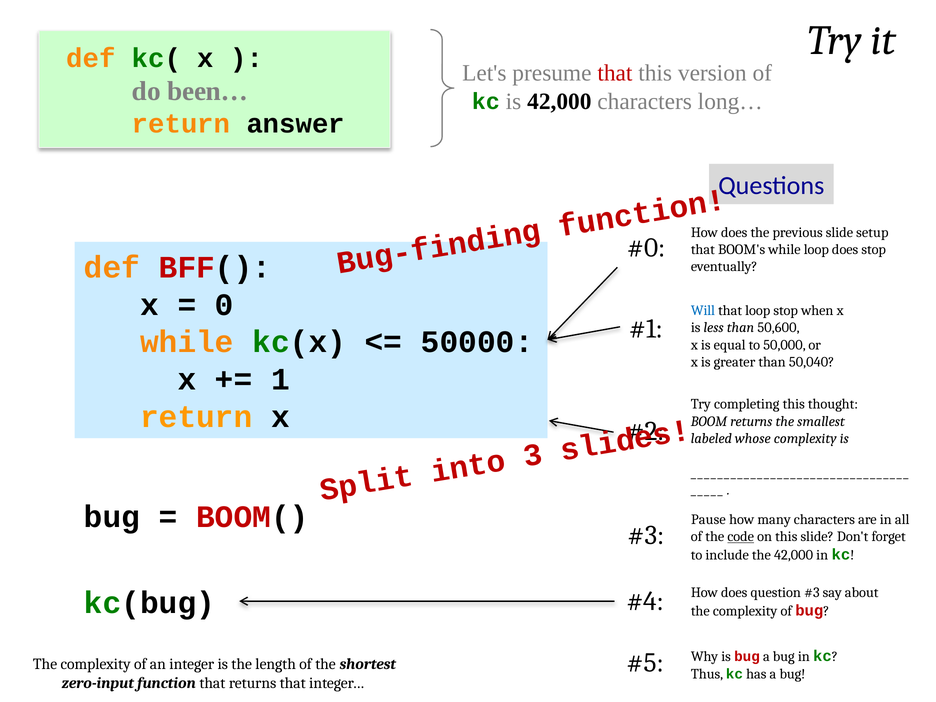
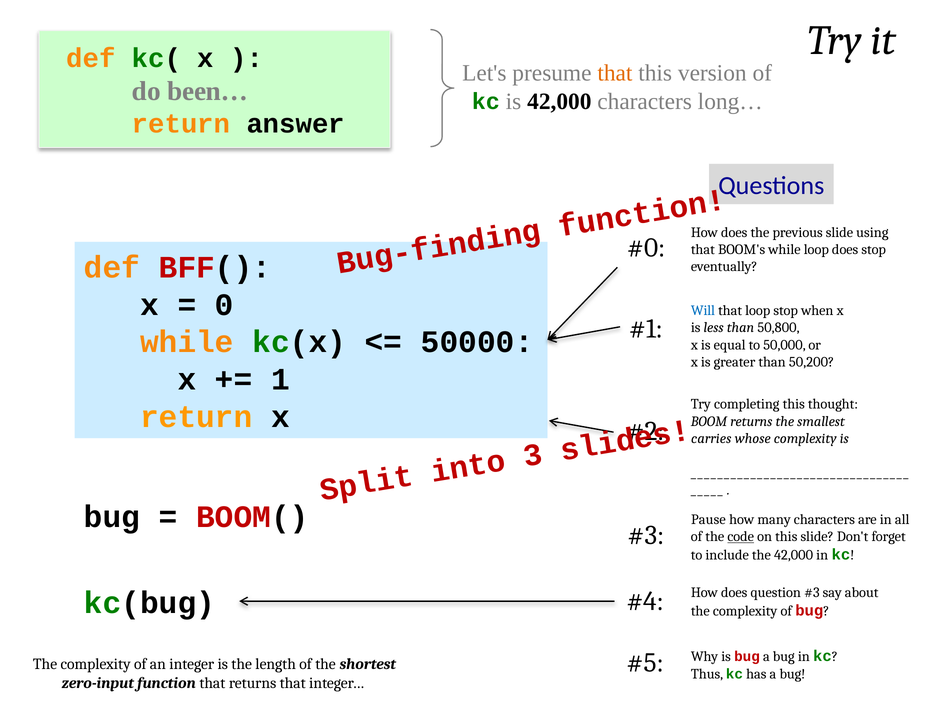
that at (615, 73) colour: red -> orange
setup: setup -> using
50,600: 50,600 -> 50,800
50,040: 50,040 -> 50,200
labeled: labeled -> carries
